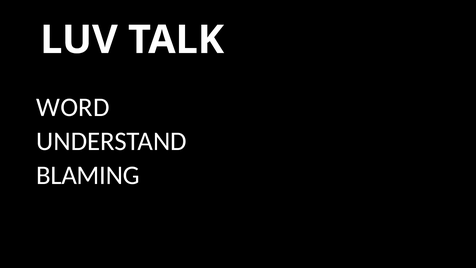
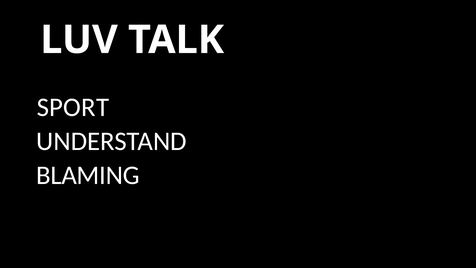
WORD: WORD -> SPORT
